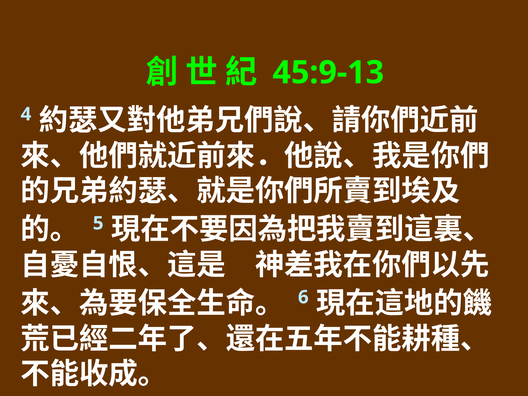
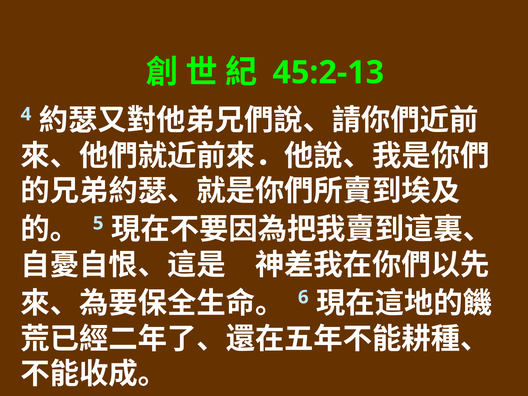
45:9-13: 45:9-13 -> 45:2-13
